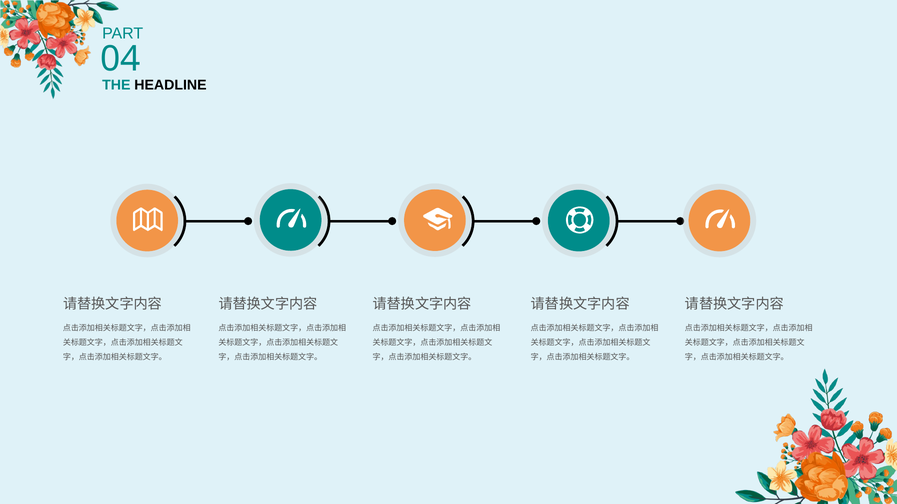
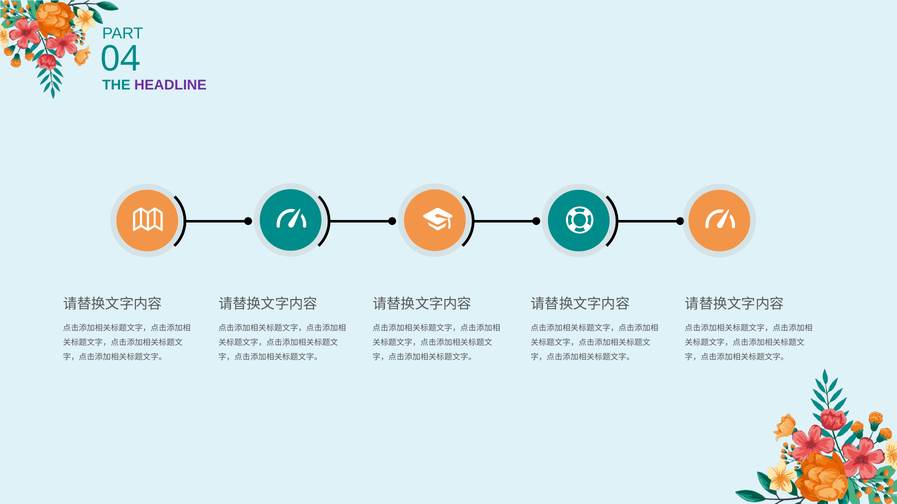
HEADLINE colour: black -> purple
